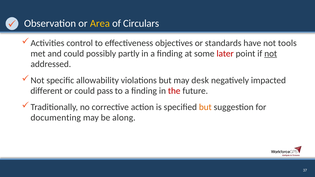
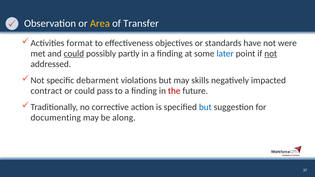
Circulars: Circulars -> Transfer
control: control -> format
tools: tools -> were
could at (74, 54) underline: none -> present
later colour: red -> blue
allowability: allowability -> debarment
desk: desk -> skills
different: different -> contract
but at (205, 107) colour: orange -> blue
